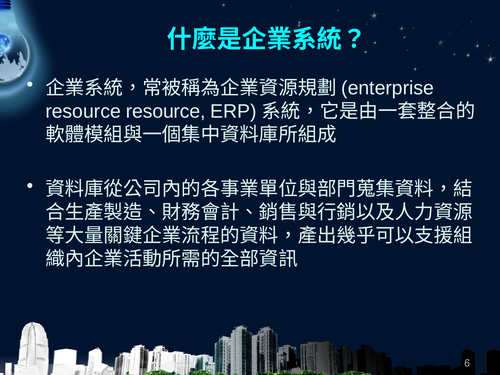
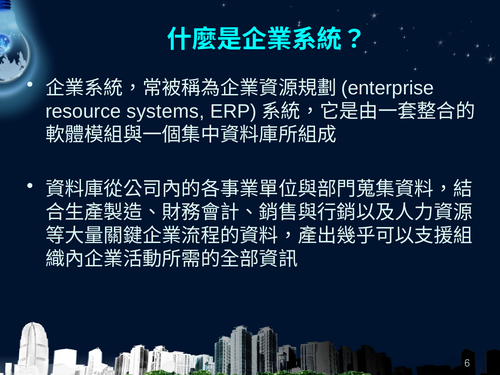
resource resource: resource -> systems
